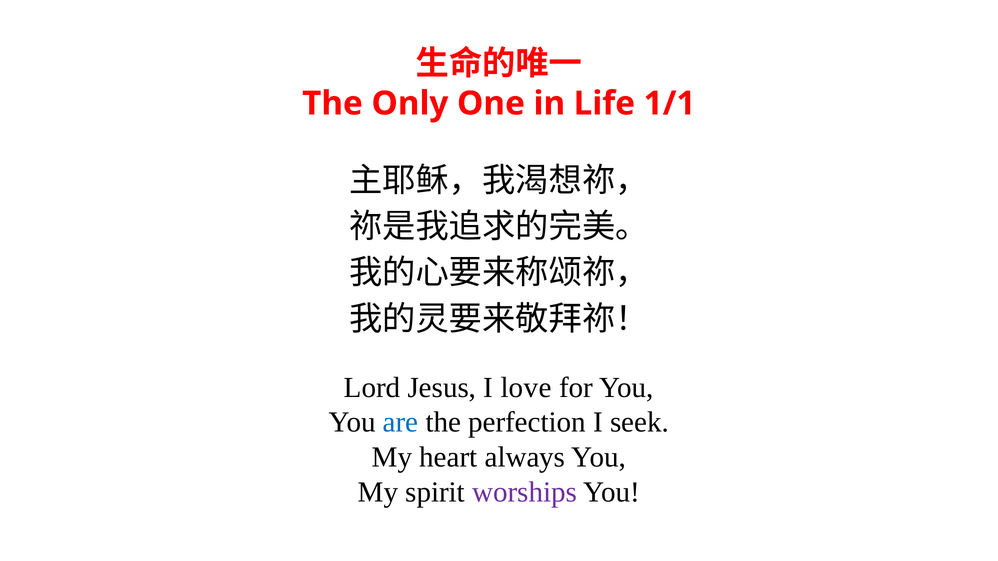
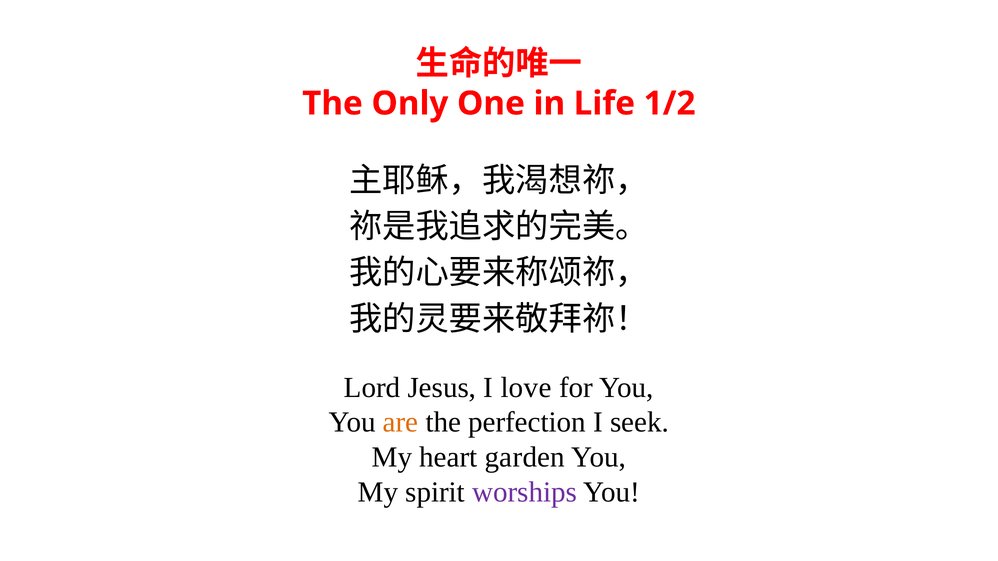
1/1: 1/1 -> 1/2
are colour: blue -> orange
always: always -> garden
